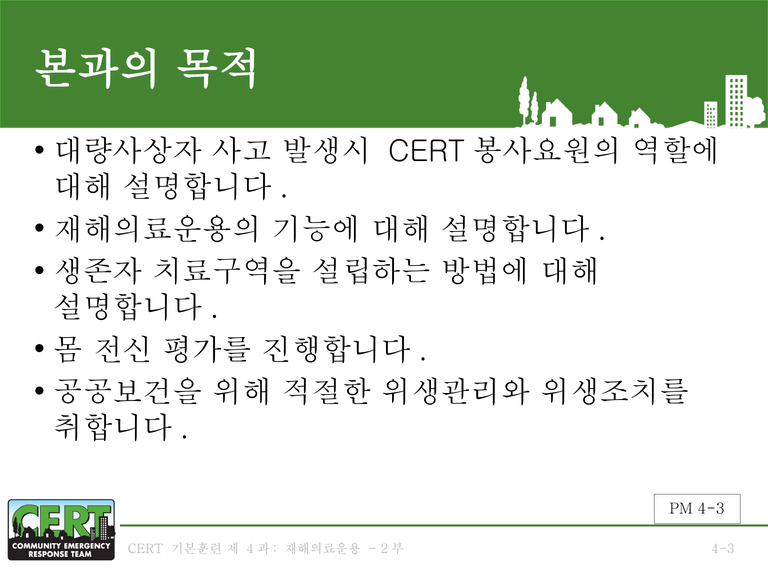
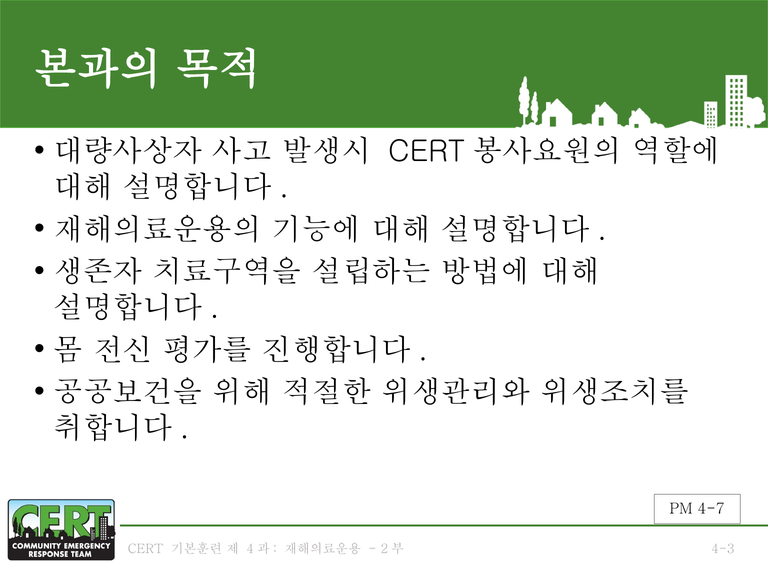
PM 4-3: 4-3 -> 4-7
